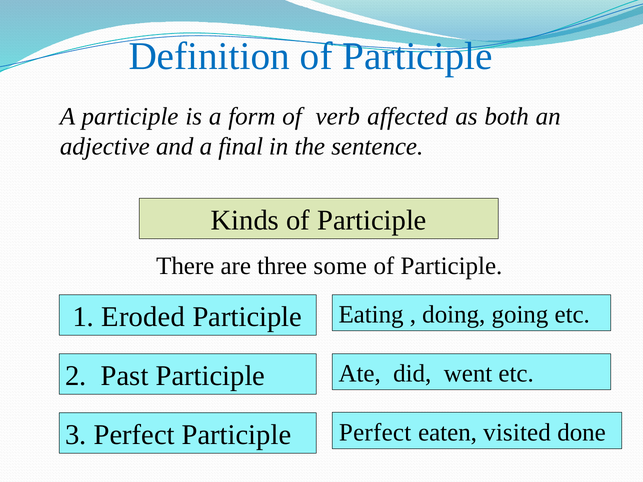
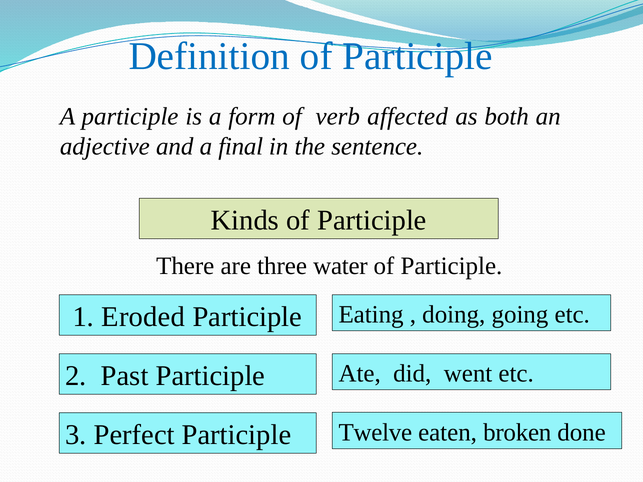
some: some -> water
Perfect at (375, 432): Perfect -> Twelve
visited: visited -> broken
